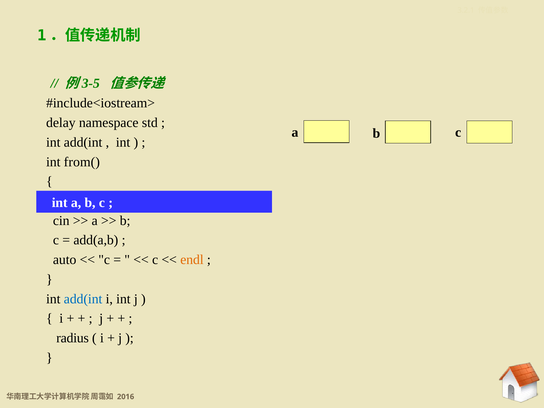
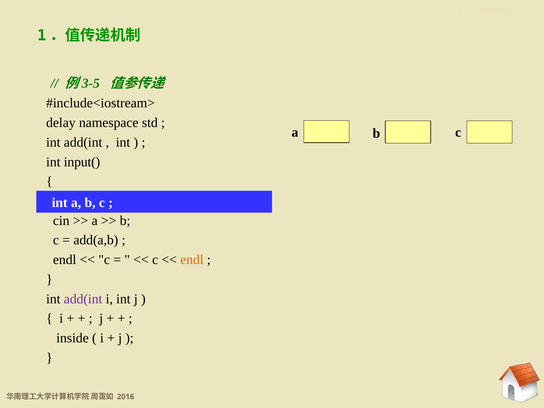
from(: from( -> input(
auto at (65, 260): auto -> endl
add(int at (83, 299) colour: blue -> purple
radius: radius -> inside
